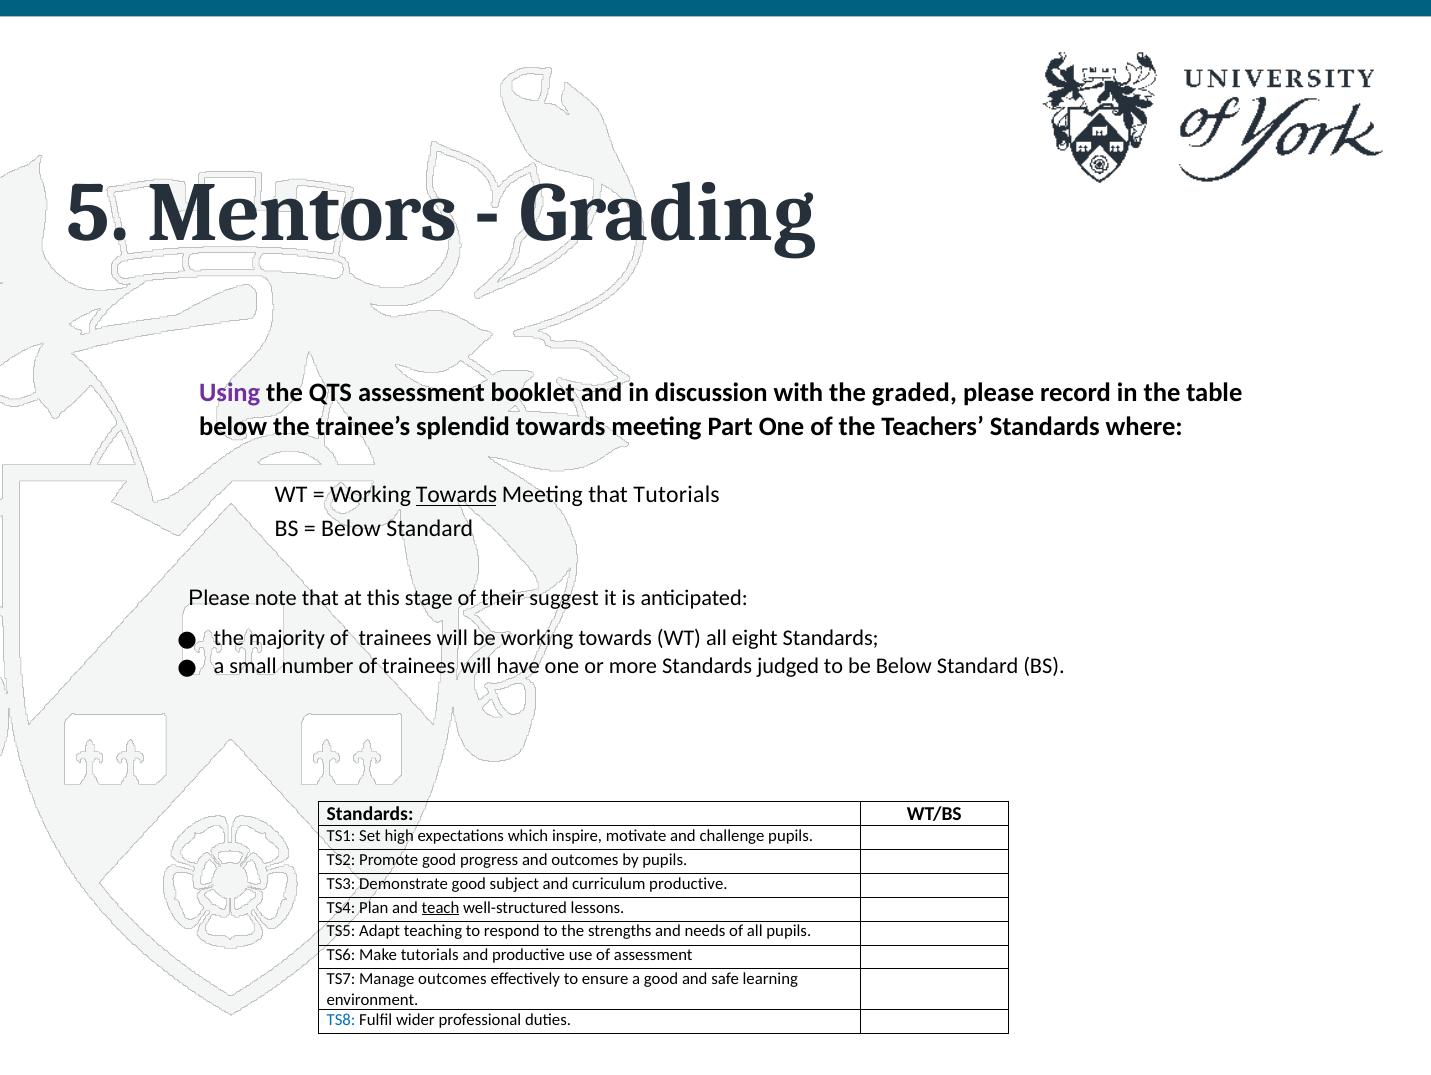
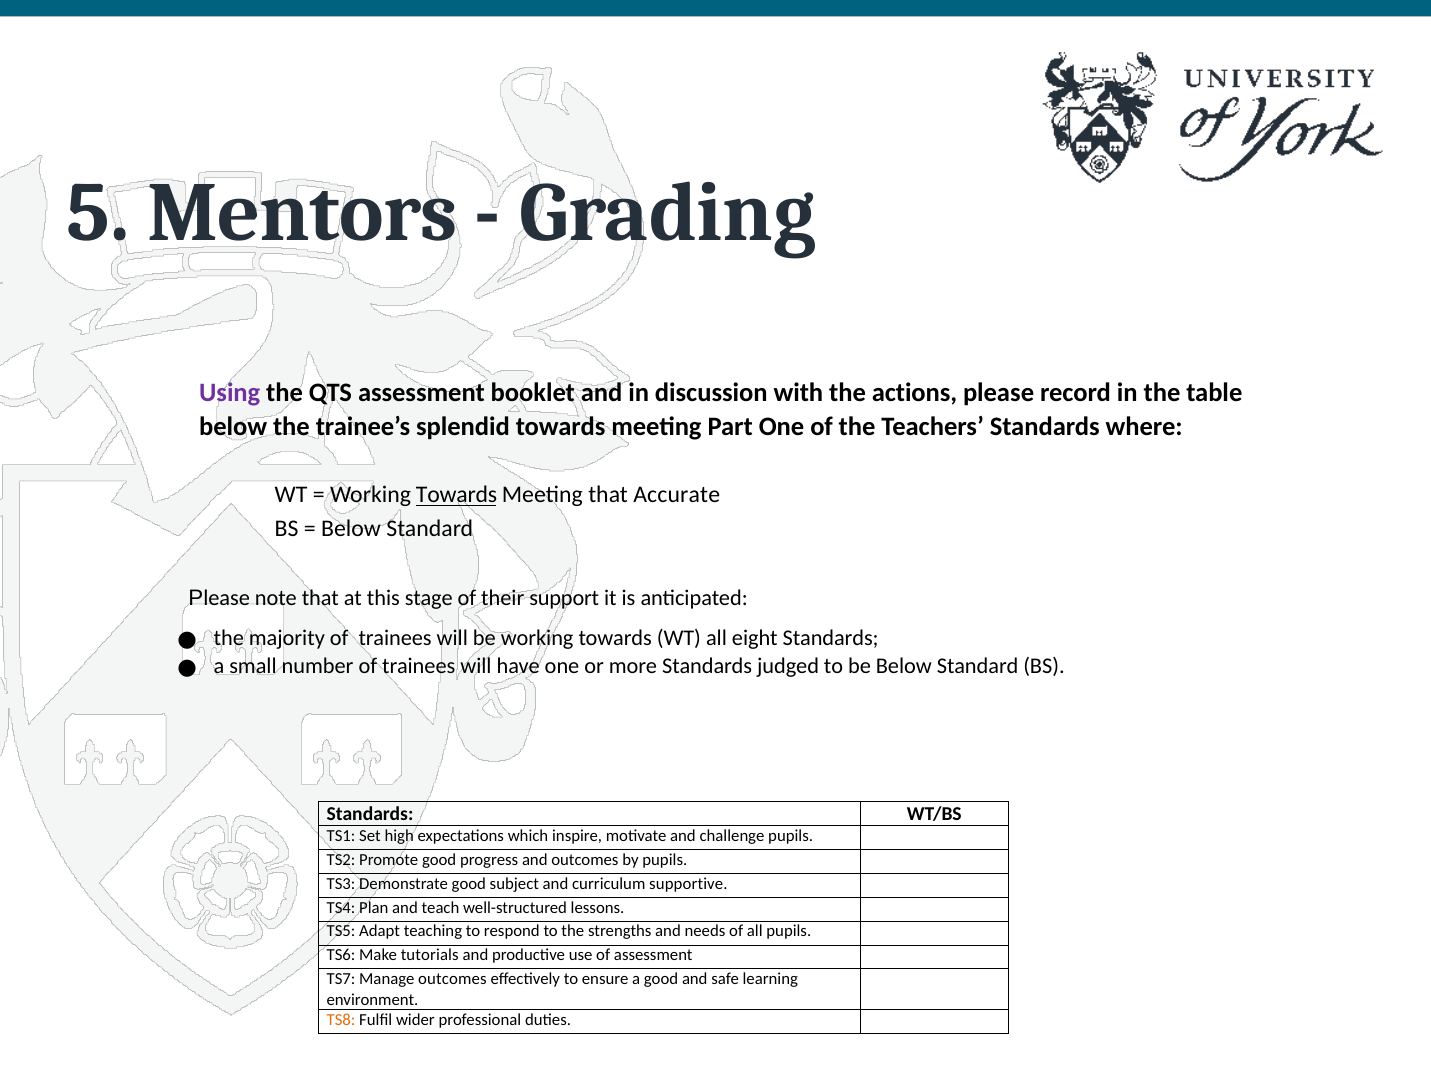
graded: graded -> actions
that Tutorials: Tutorials -> Accurate
suggest: suggest -> support
curriculum productive: productive -> supportive
teach underline: present -> none
TS8 colour: blue -> orange
